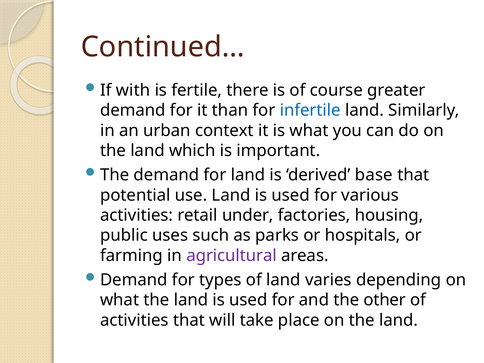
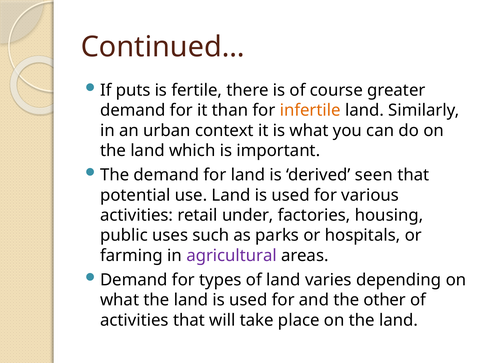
with: with -> puts
infertile colour: blue -> orange
base: base -> seen
